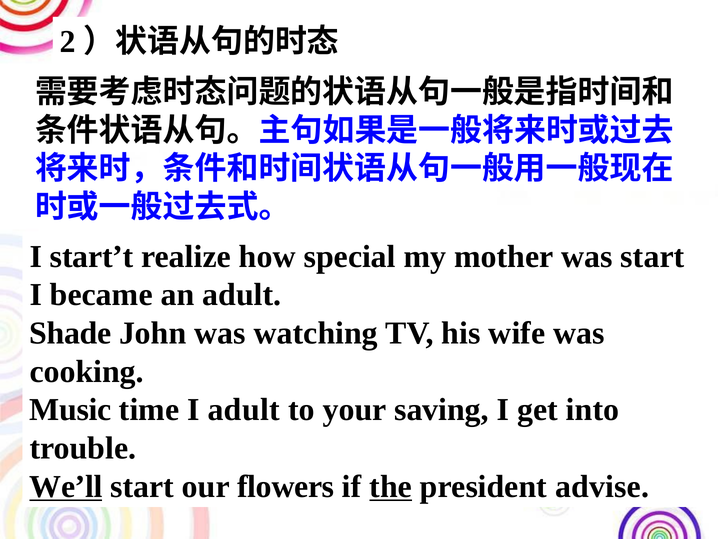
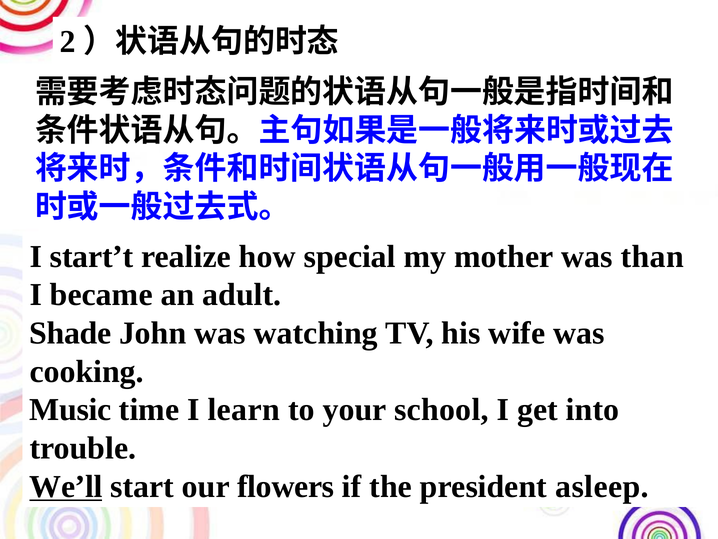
was start: start -> than
I adult: adult -> learn
saving: saving -> school
the underline: present -> none
advise: advise -> asleep
